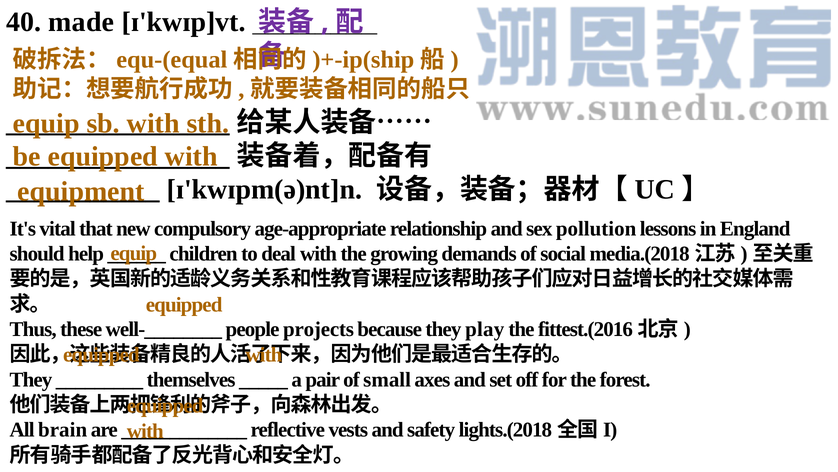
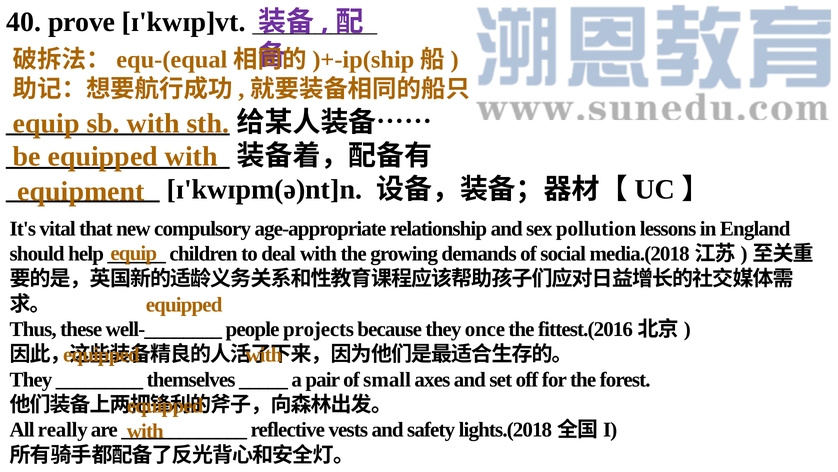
made: made -> prove
play: play -> once
brain: brain -> really
